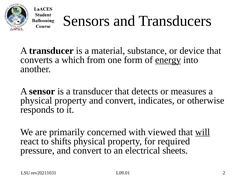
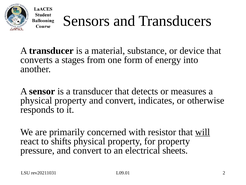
which: which -> stages
energy underline: present -> none
viewed: viewed -> resistor
for required: required -> property
